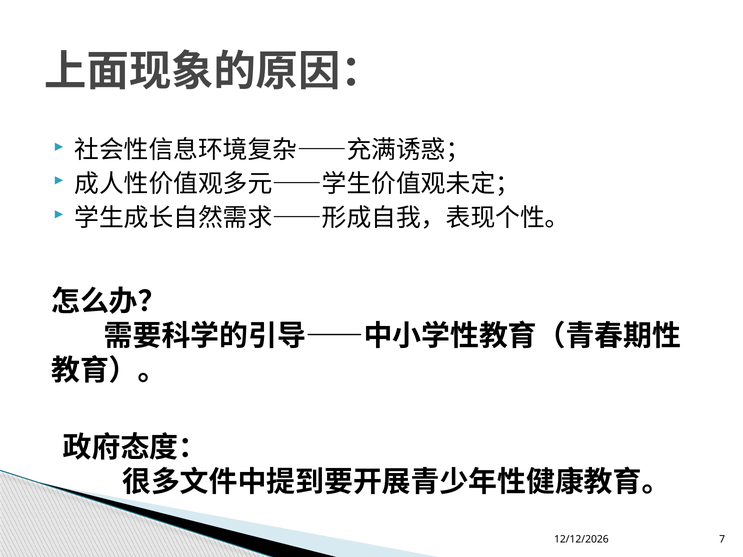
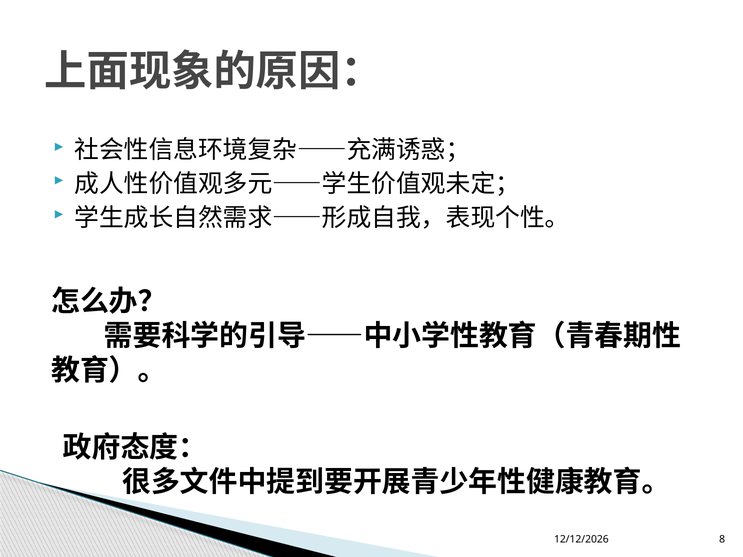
7: 7 -> 8
